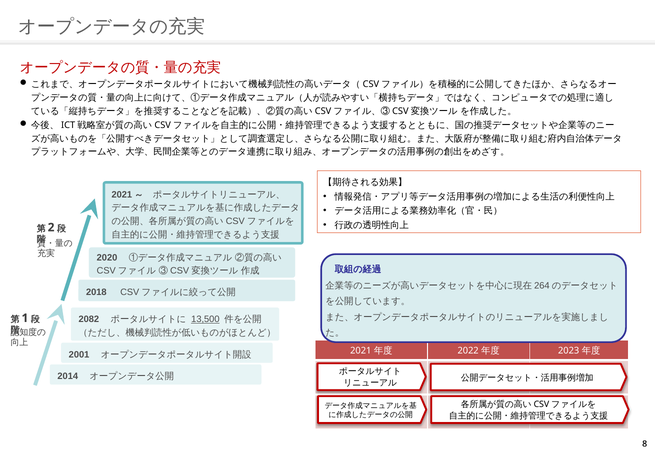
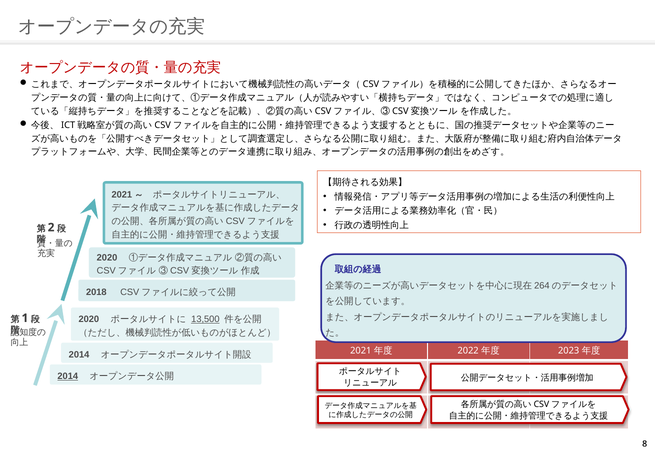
2082 at (89, 320): 2082 -> 2020
2001 at (79, 355): 2001 -> 2014
2014 at (68, 377) underline: none -> present
